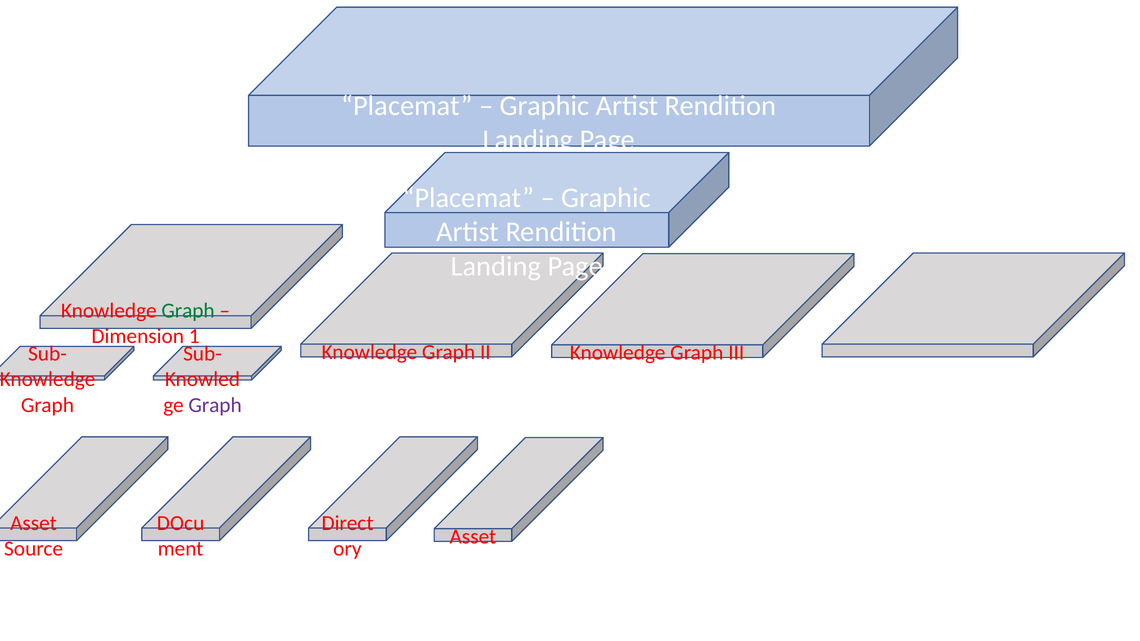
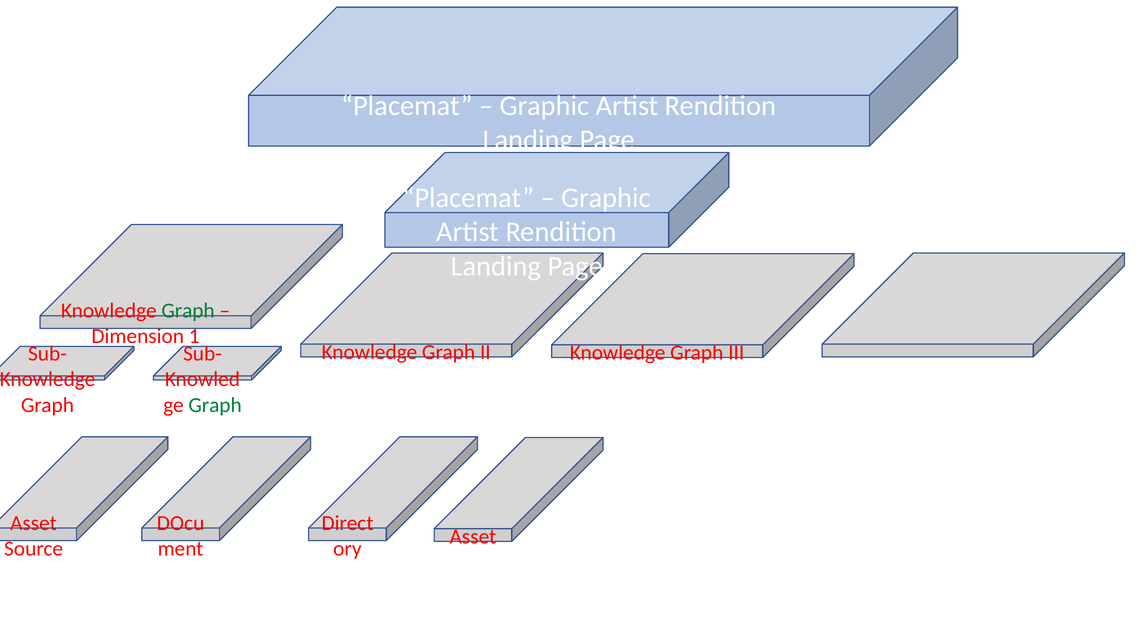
Graph at (215, 405) colour: purple -> green
